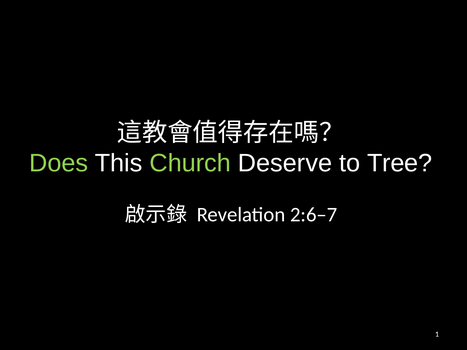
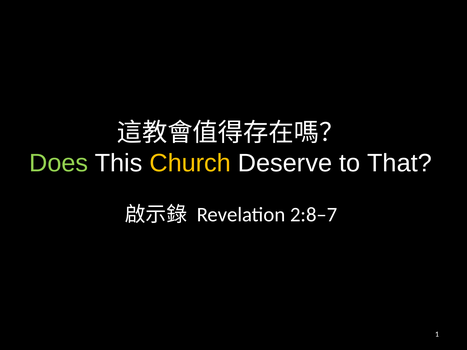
Church colour: light green -> yellow
Tree: Tree -> That
2:6–7: 2:6–7 -> 2:8–7
